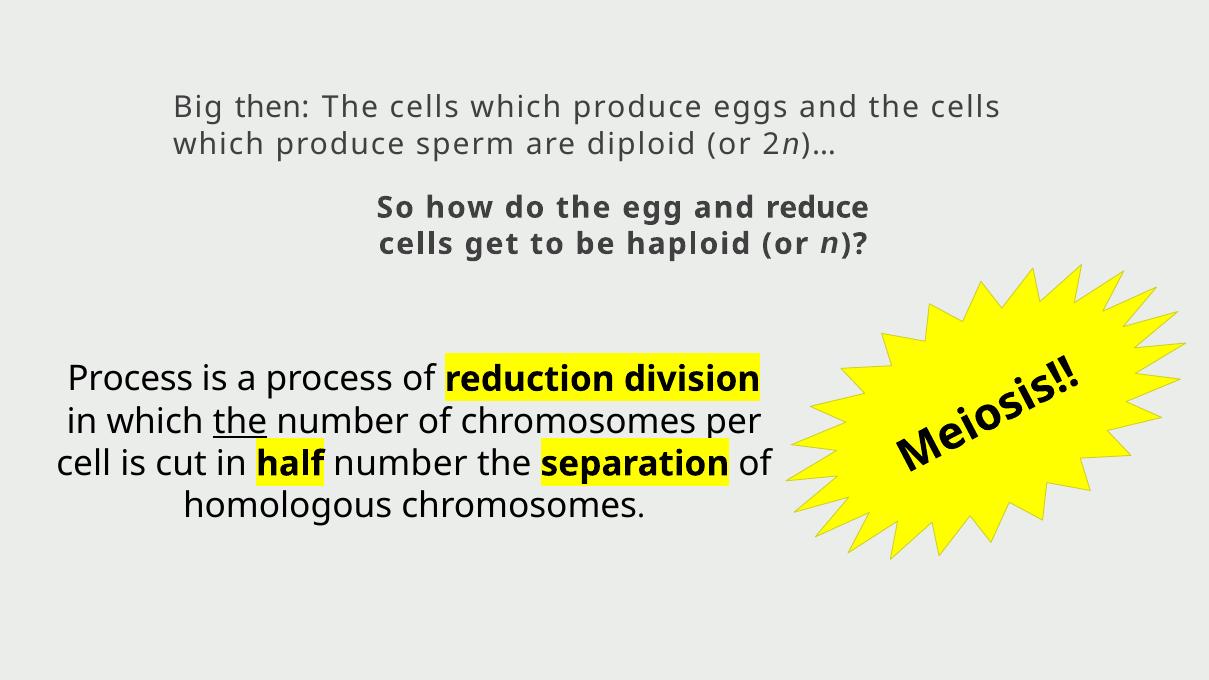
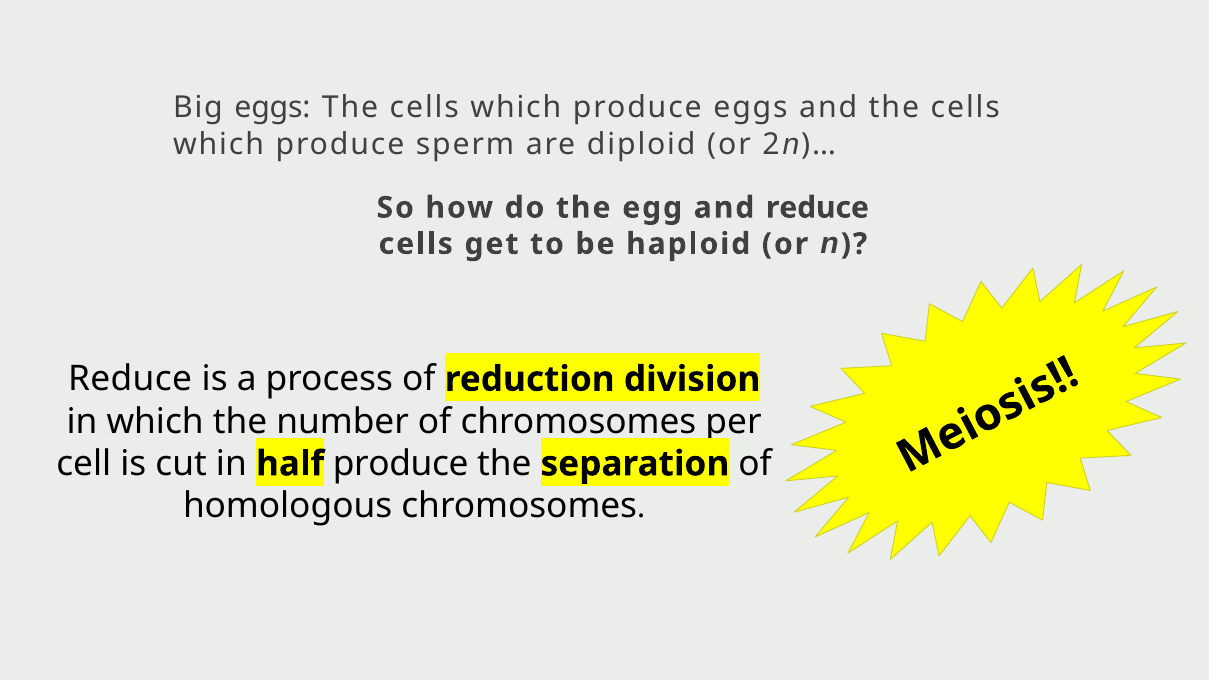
Big then: then -> eggs
Process at (130, 379): Process -> Reduce
the at (240, 422) underline: present -> none
half number: number -> produce
